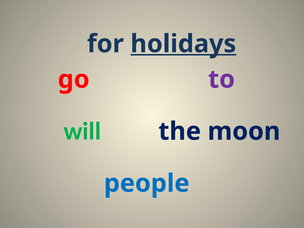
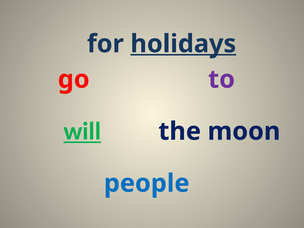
will underline: none -> present
